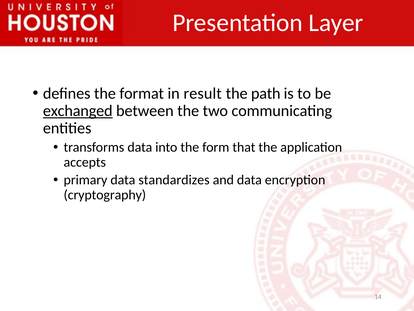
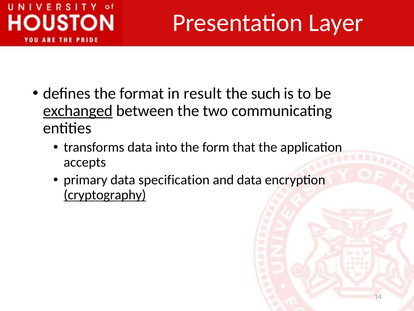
path: path -> such
standardizes: standardizes -> specification
cryptography underline: none -> present
